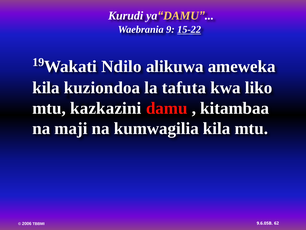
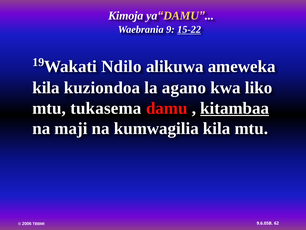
Kurudi: Kurudi -> Kimoja
tafuta: tafuta -> agano
kazkazini: kazkazini -> tukasema
kitambaa underline: none -> present
